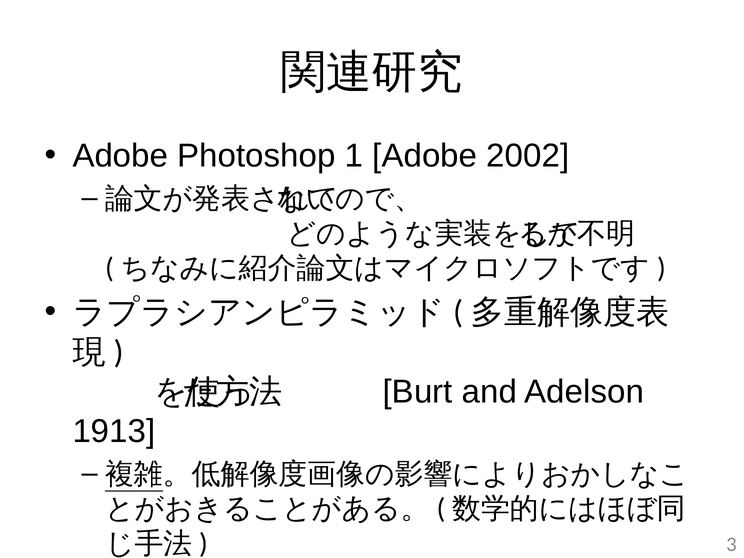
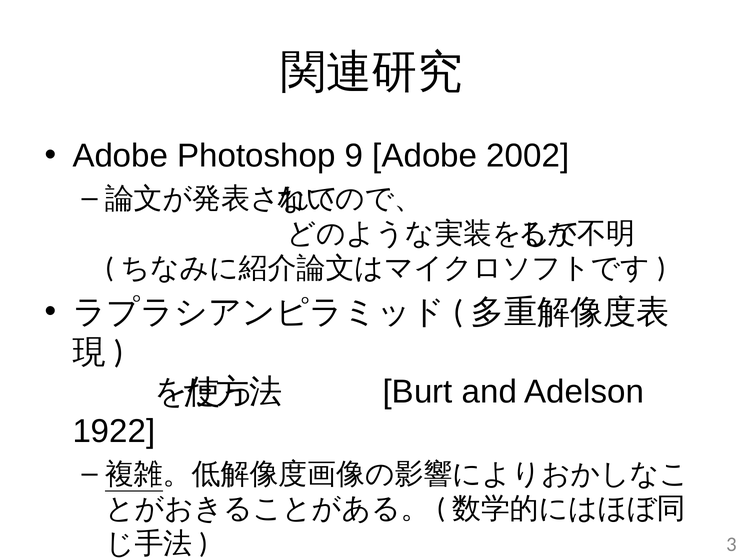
1: 1 -> 9
1913: 1913 -> 1922
